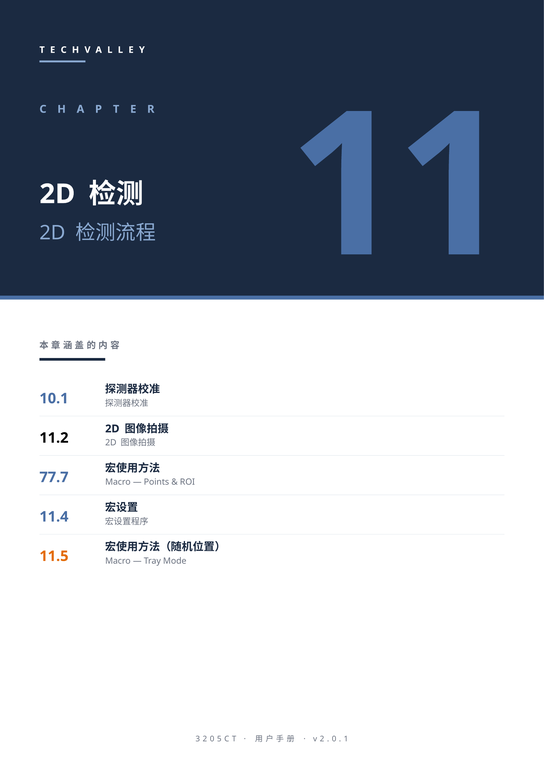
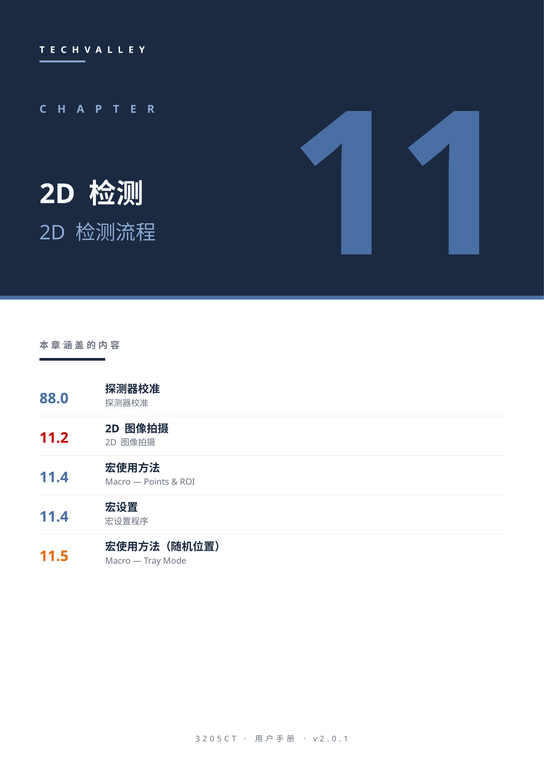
10.1: 10.1 -> 88.0
11.2 colour: black -> red
77.7 at (54, 478): 77.7 -> 11.4
